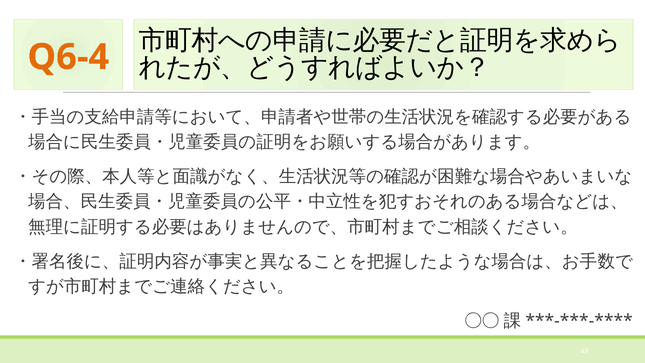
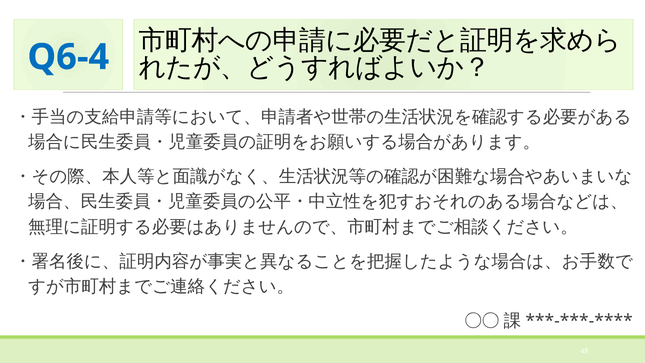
Q6-4 colour: orange -> blue
